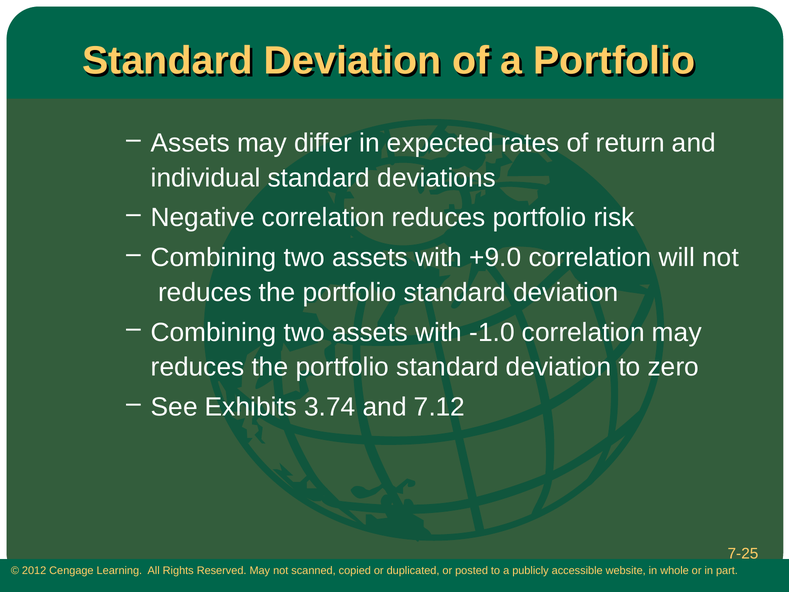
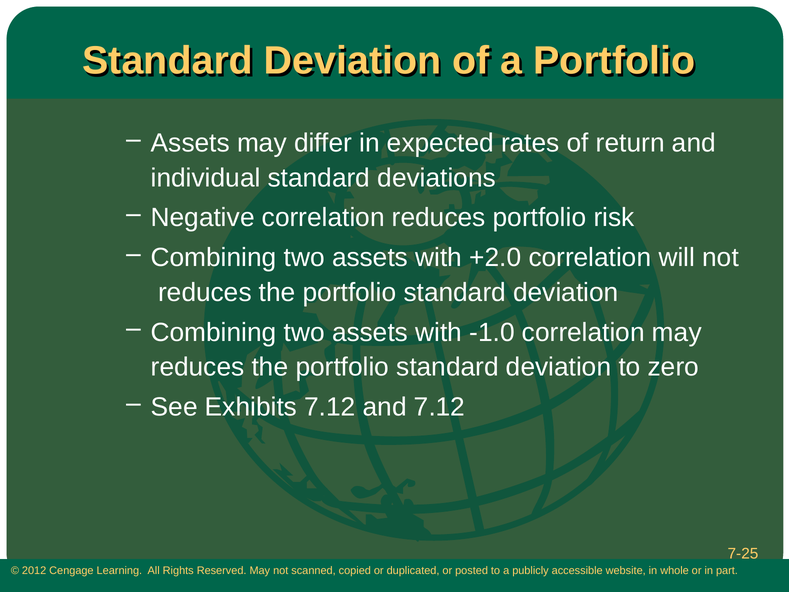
+9.0: +9.0 -> +2.0
Exhibits 3.74: 3.74 -> 7.12
